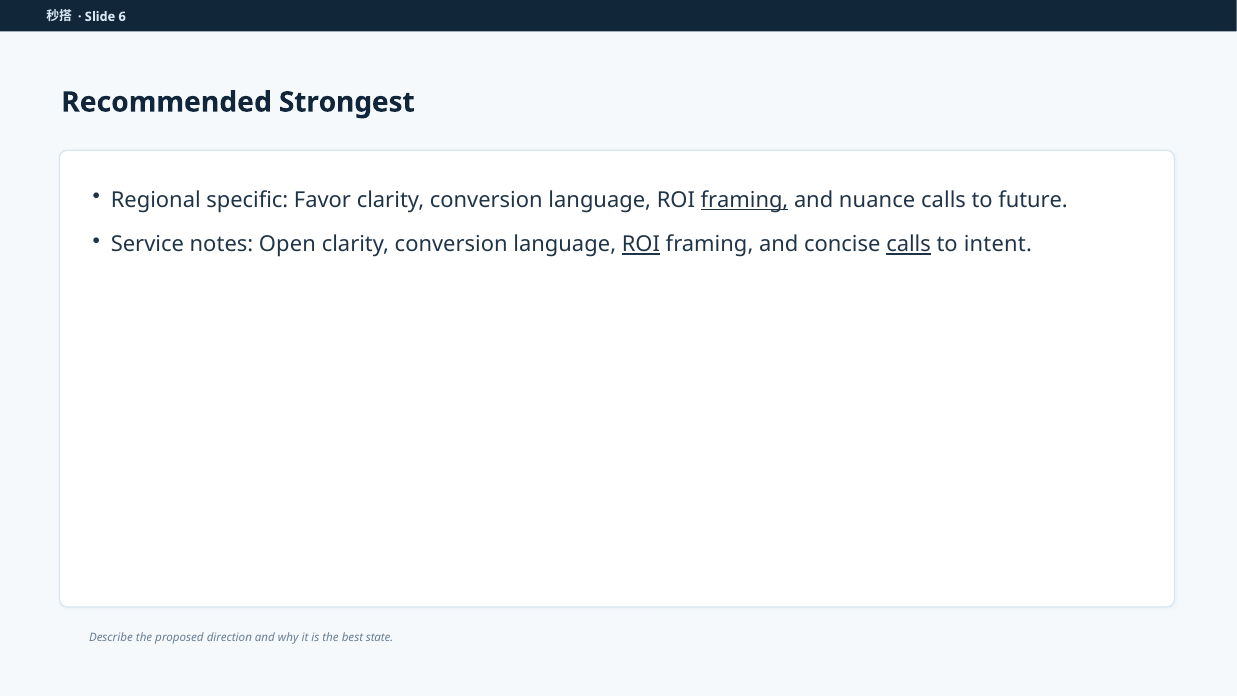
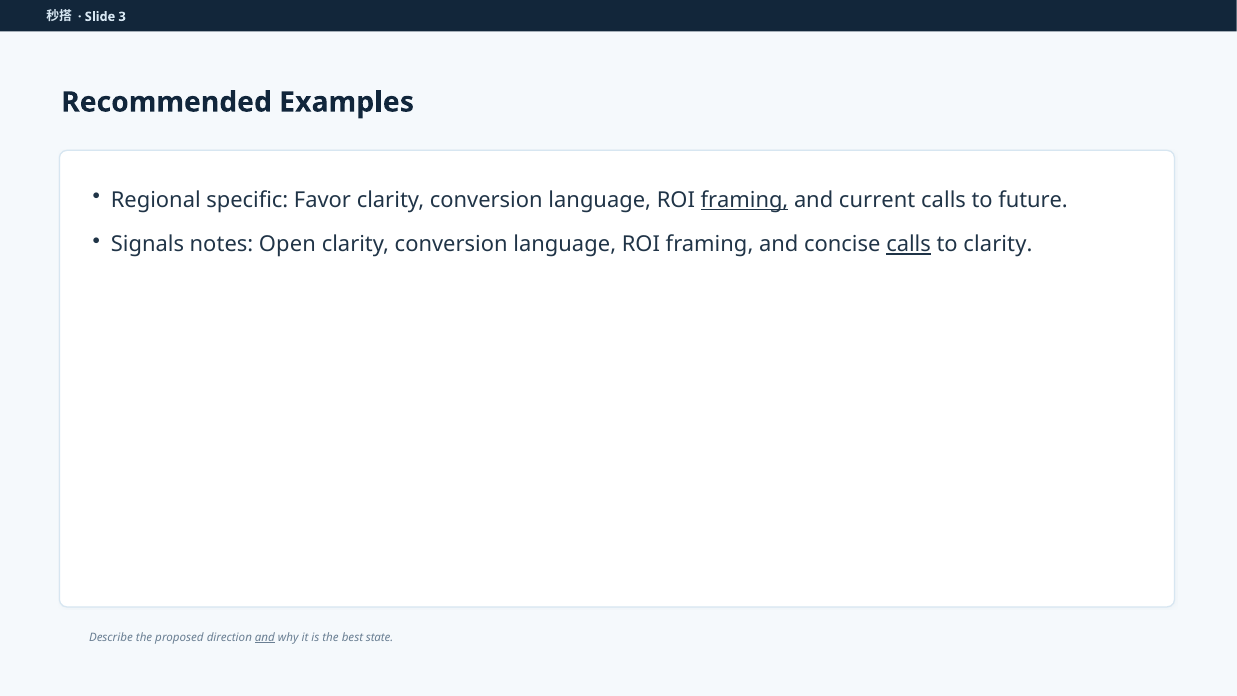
6: 6 -> 3
Strongest: Strongest -> Examples
nuance: nuance -> current
Service: Service -> Signals
ROI at (641, 245) underline: present -> none
to intent: intent -> clarity
and at (265, 637) underline: none -> present
